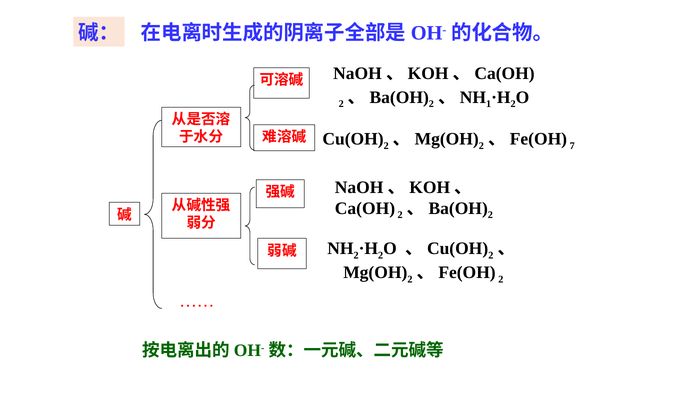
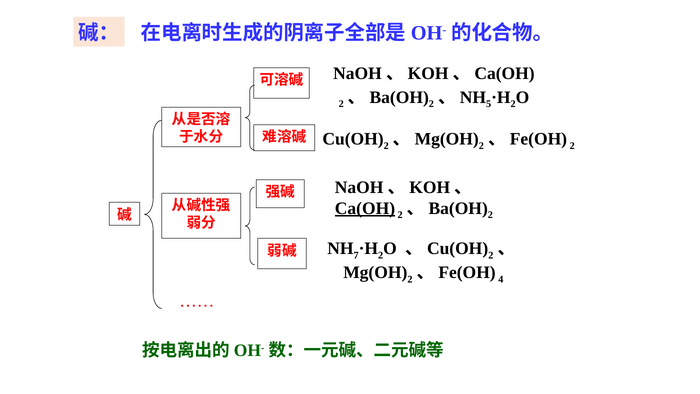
1: 1 -> 5
7 at (572, 146): 7 -> 2
Ca(OH underline: none -> present
2 at (356, 255): 2 -> 7
2 at (501, 279): 2 -> 4
